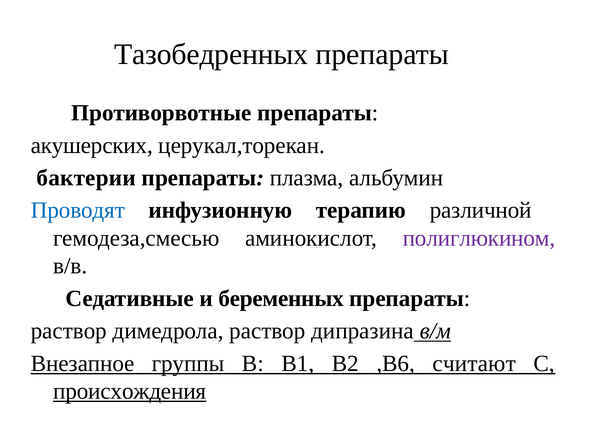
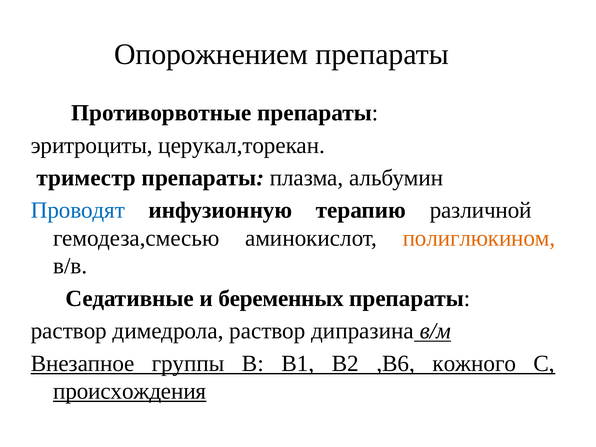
Тазобедренных: Тазобедренных -> Опорожнением
акушерских: акушерских -> эритроциты
бактерии: бактерии -> триместр
полиглюкином colour: purple -> orange
считают: считают -> кожного
